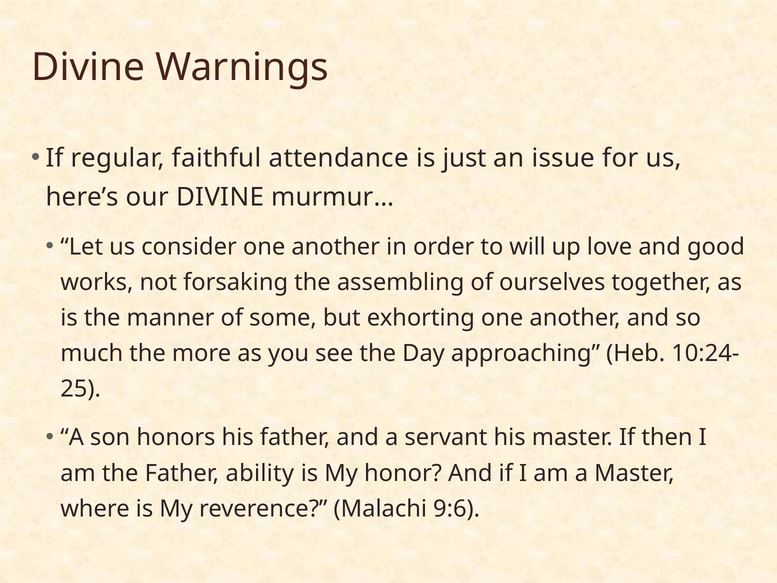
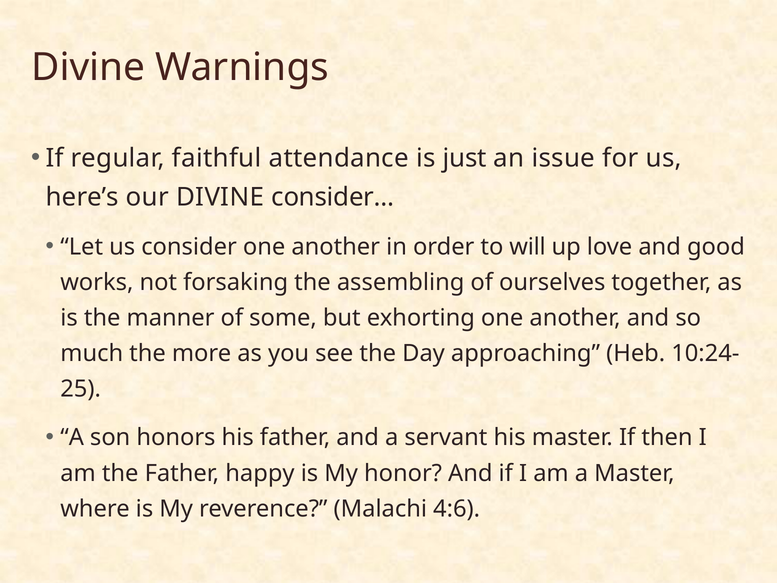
murmur…: murmur… -> consider…
ability: ability -> happy
9:6: 9:6 -> 4:6
